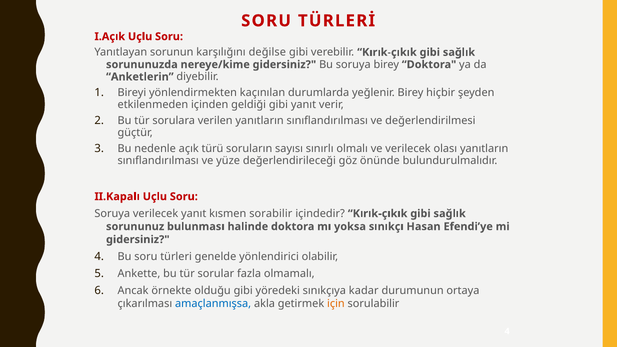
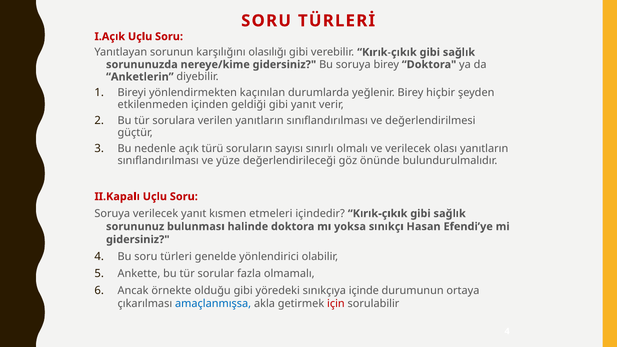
değilse: değilse -> olasılığı
sorabilir: sorabilir -> etmeleri
kadar: kadar -> içinde
için colour: orange -> red
